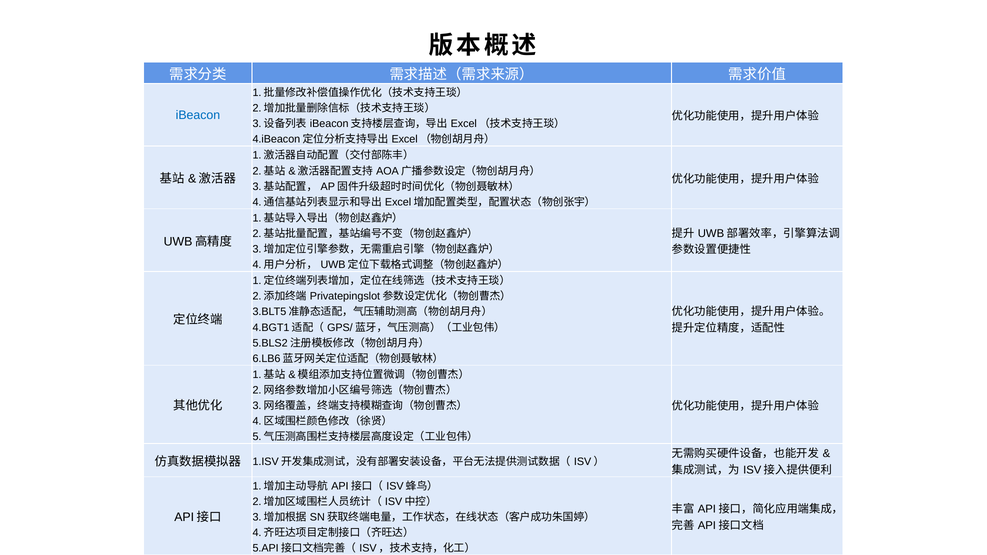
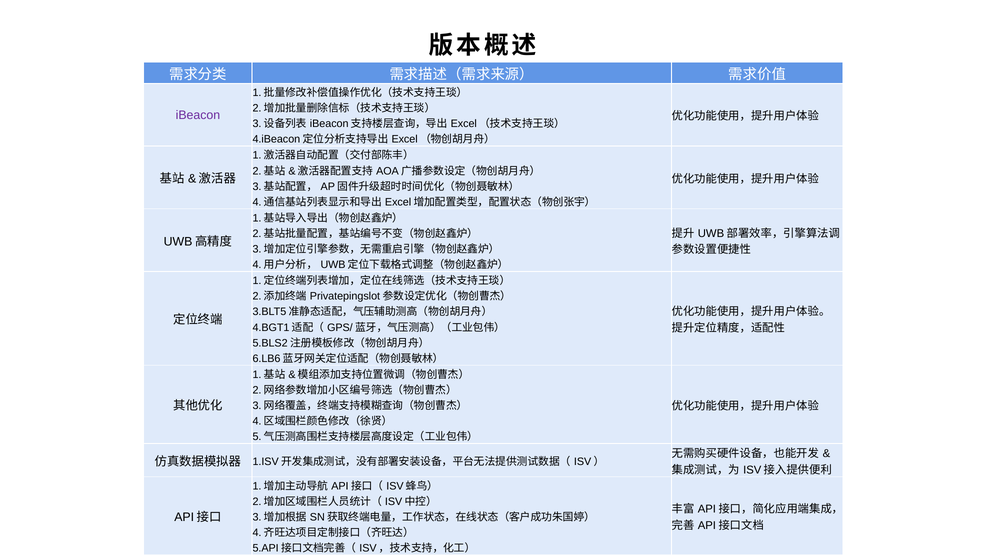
iBeacon colour: blue -> purple
